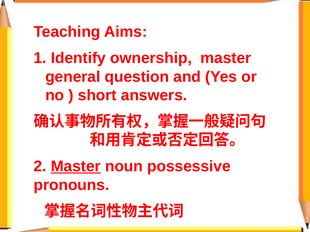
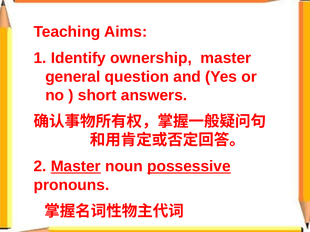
possessive underline: none -> present
